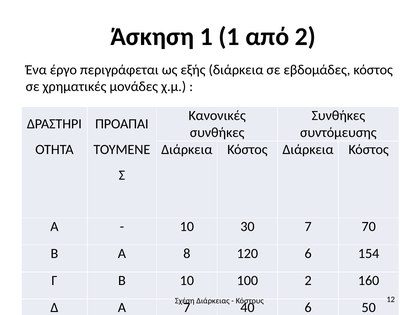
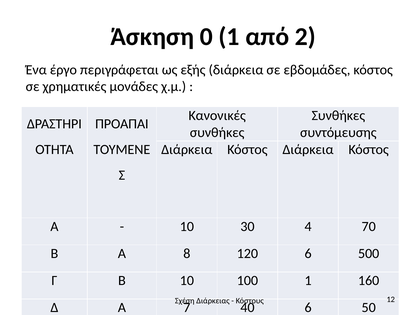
Άσκηση 1: 1 -> 0
30 7: 7 -> 4
154: 154 -> 500
100 2: 2 -> 1
